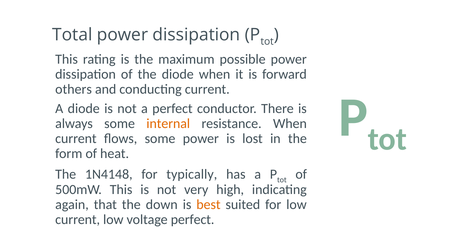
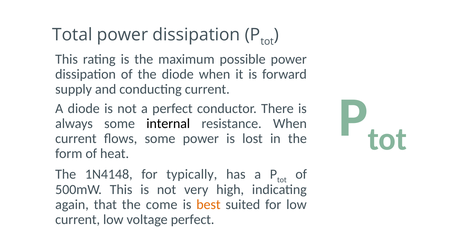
others: others -> supply
internal colour: orange -> black
down: down -> come
